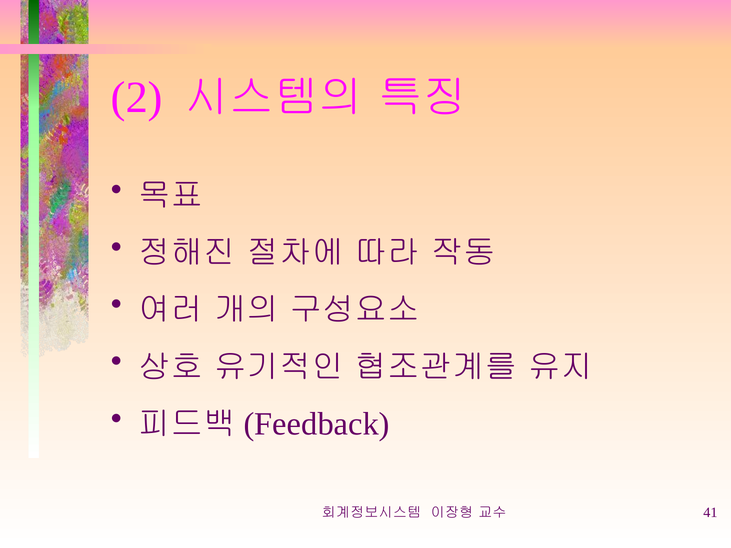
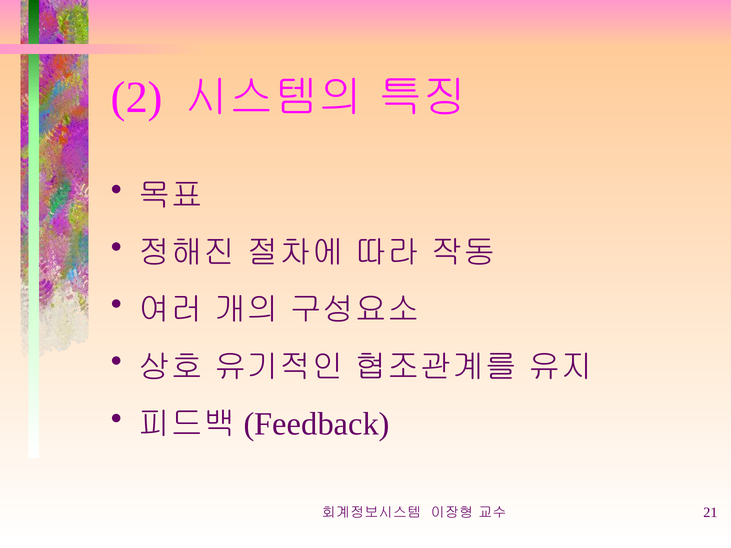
41: 41 -> 21
